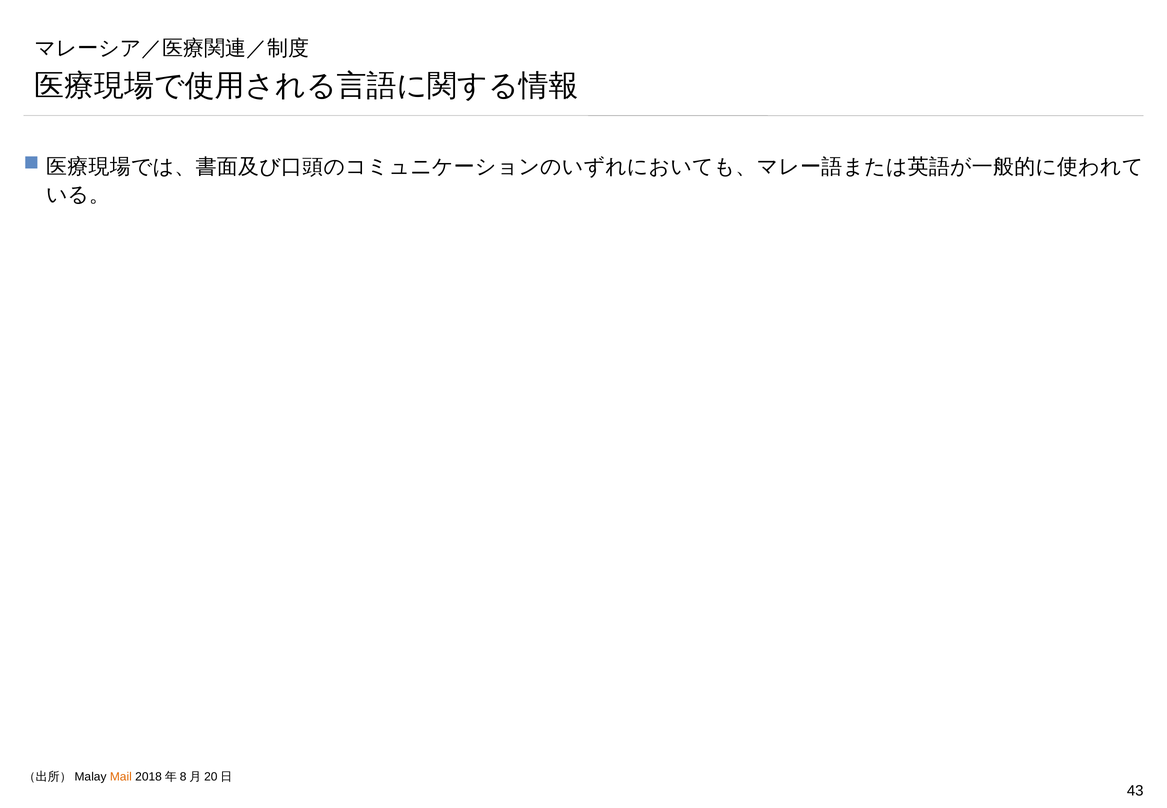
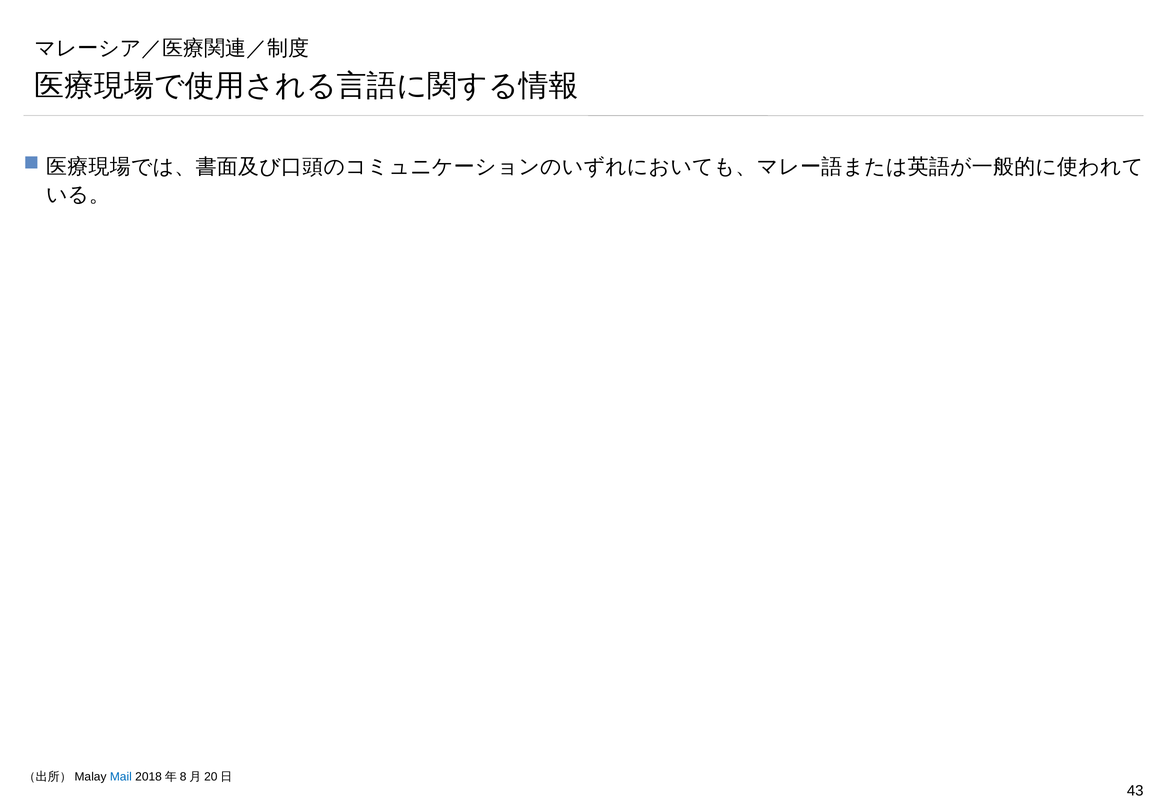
Mail colour: orange -> blue
